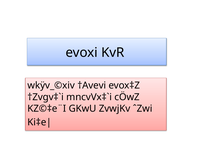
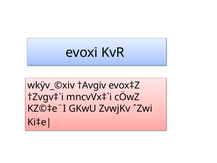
†Avevi: †Avevi -> †Avgiv
